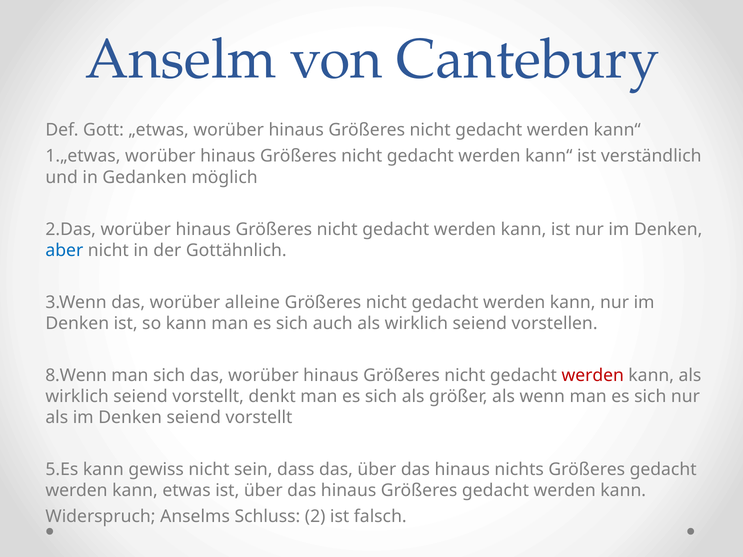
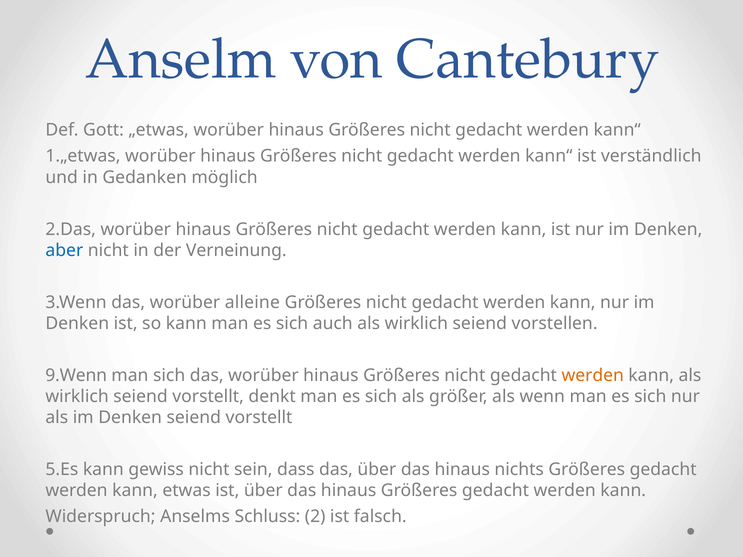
Gottähnlich: Gottähnlich -> Verneinung
8.Wenn: 8.Wenn -> 9.Wenn
werden at (593, 375) colour: red -> orange
